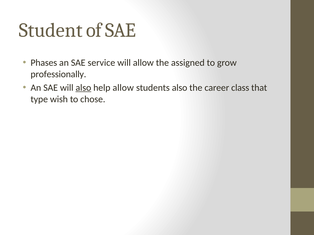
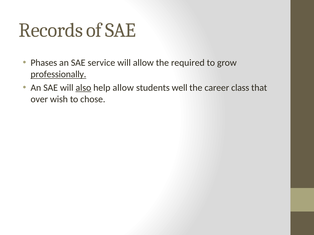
Student: Student -> Records
assigned: assigned -> required
professionally underline: none -> present
students also: also -> well
type: type -> over
